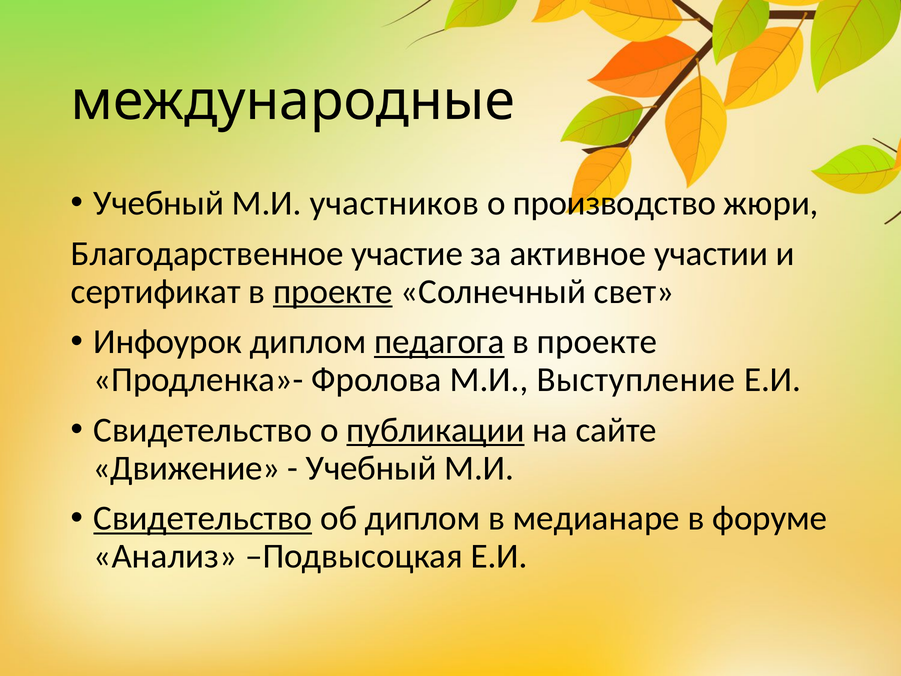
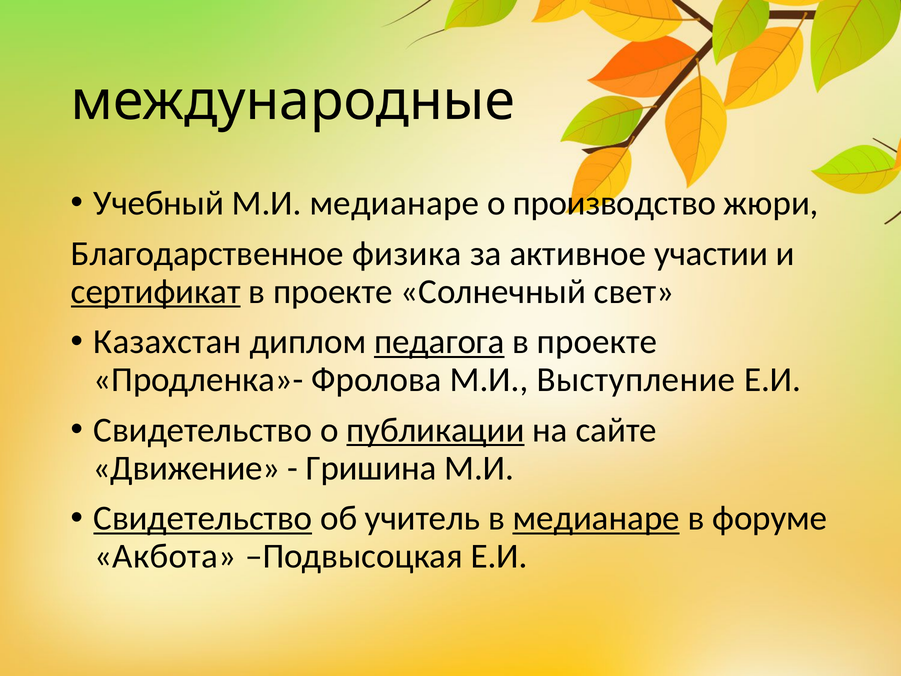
М.И участников: участников -> медианаре
участие: участие -> физика
сертификат underline: none -> present
проекте at (333, 291) underline: present -> none
Инфоурок: Инфоурок -> Казахстан
Учебный at (371, 468): Учебный -> Гришина
об диплом: диплом -> учитель
медианаре at (596, 518) underline: none -> present
Анализ: Анализ -> Акбота
